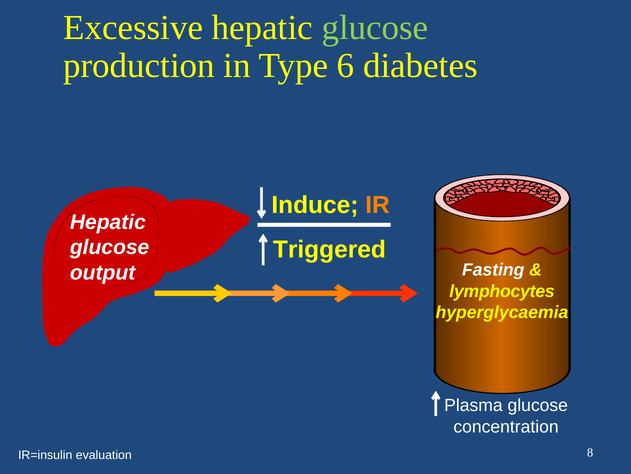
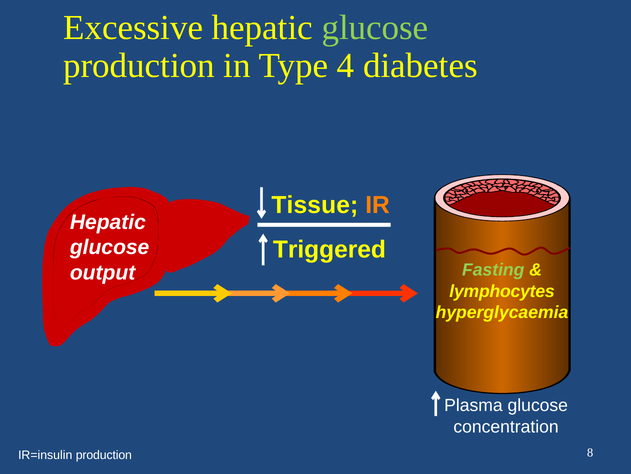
6: 6 -> 4
Induce: Induce -> Tissue
Fasting colour: white -> light green
IR=insulin evaluation: evaluation -> production
